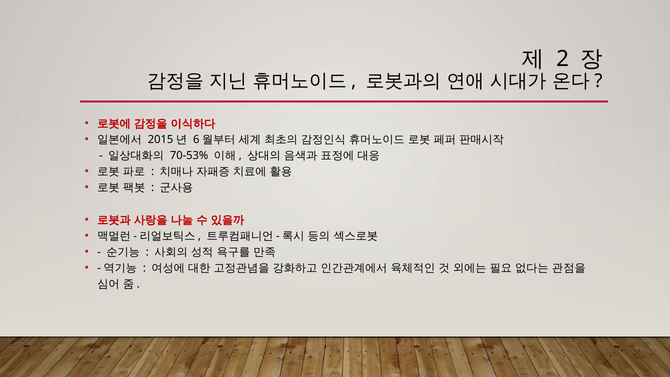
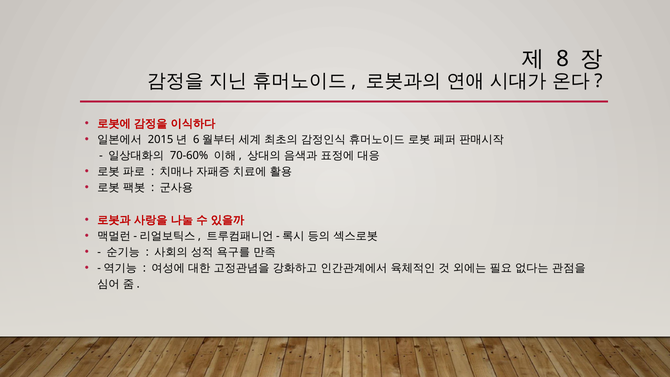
2: 2 -> 8
70-53%: 70-53% -> 70-60%
